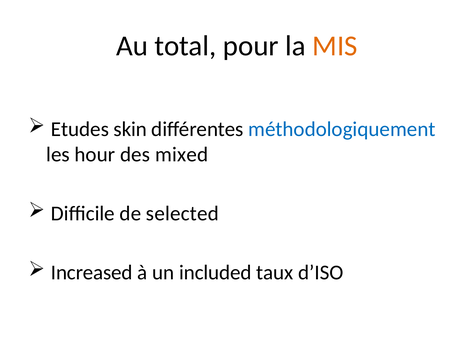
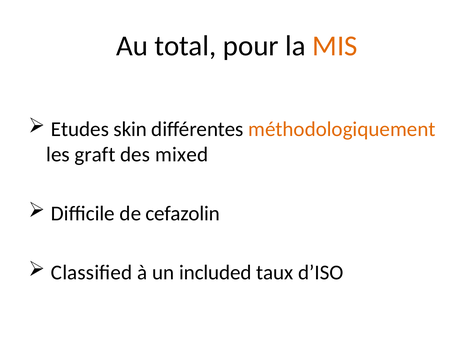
méthodologiquement colour: blue -> orange
hour: hour -> graft
selected: selected -> cefazolin
Increased: Increased -> Classiﬁed
